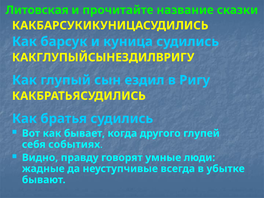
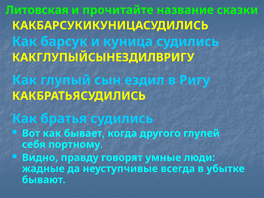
событиях: событиях -> портному
